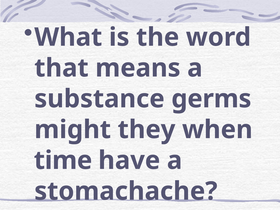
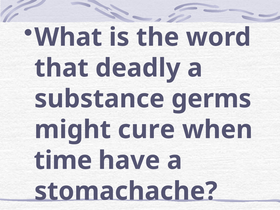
means: means -> deadly
they: they -> cure
